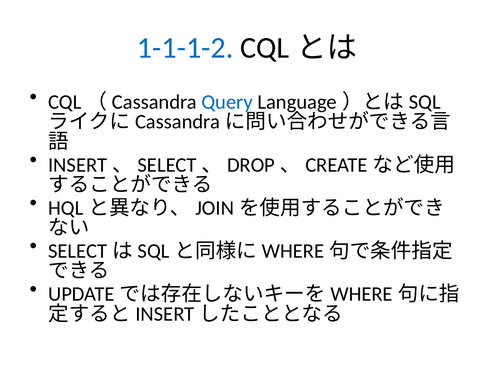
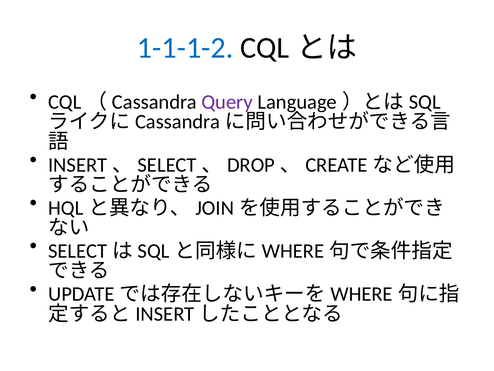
Query colour: blue -> purple
